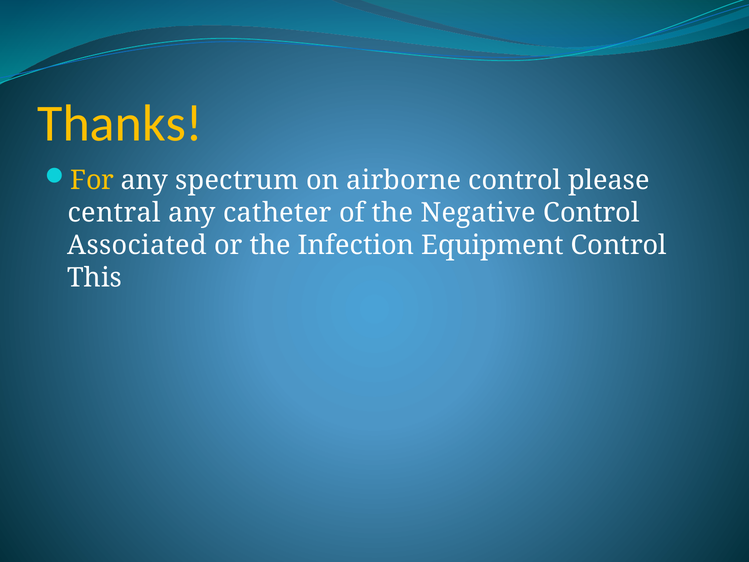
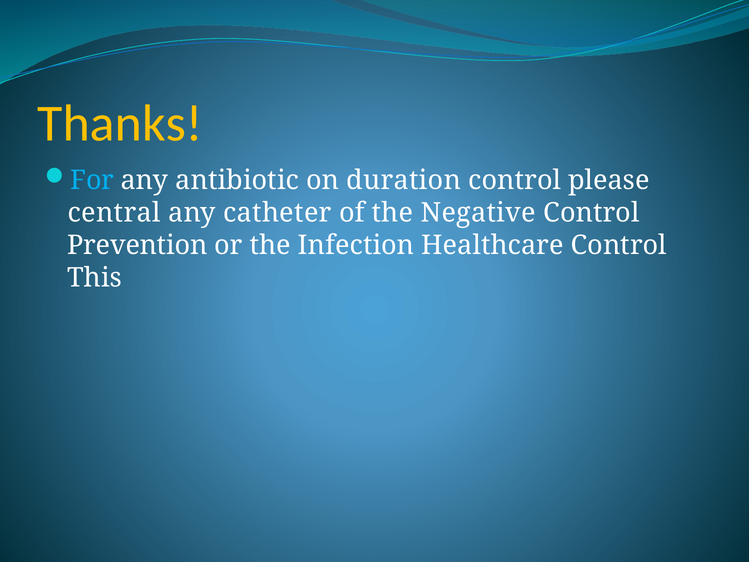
For colour: yellow -> light blue
spectrum: spectrum -> antibiotic
airborne: airborne -> duration
Associated: Associated -> Prevention
Equipment: Equipment -> Healthcare
